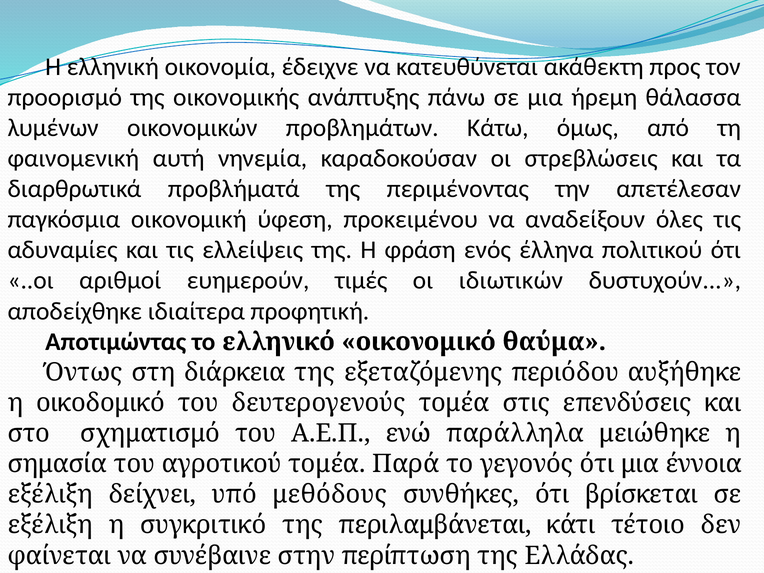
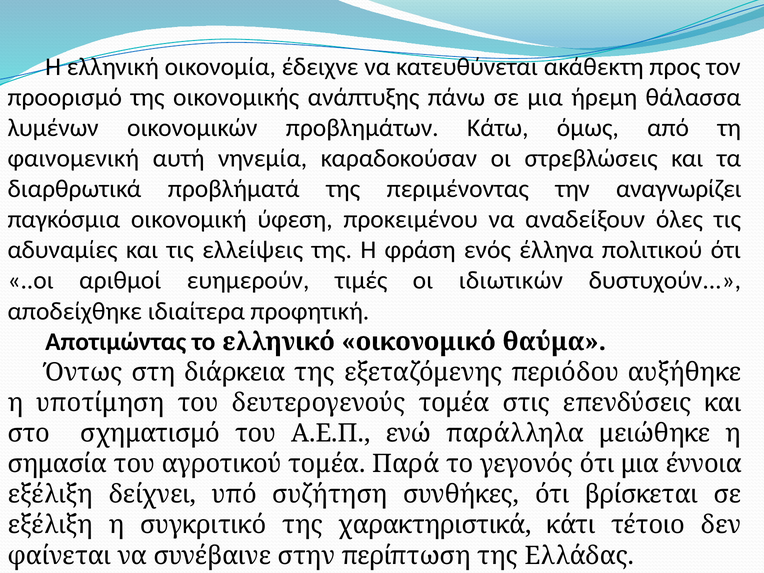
απετέλεσαν: απετέλεσαν -> αναγνωρίζει
οικοδομικό: οικοδομικό -> υποτίμηση
μεθόδους: μεθόδους -> συζήτηση
περιλαμβάνεται: περιλαμβάνεται -> χαρακτηριστικά
